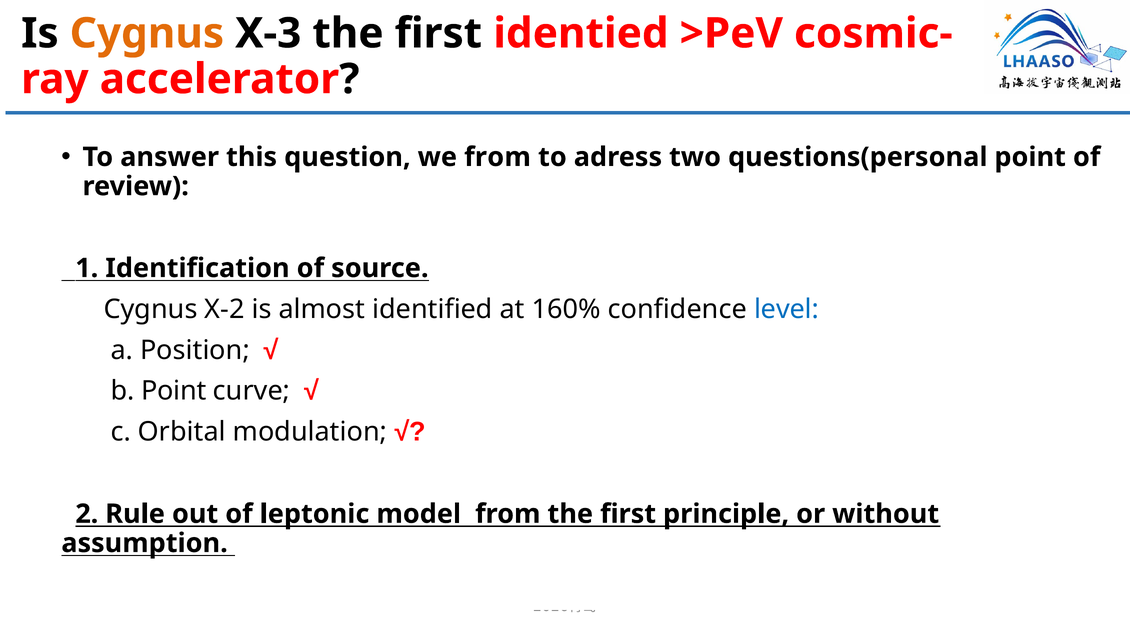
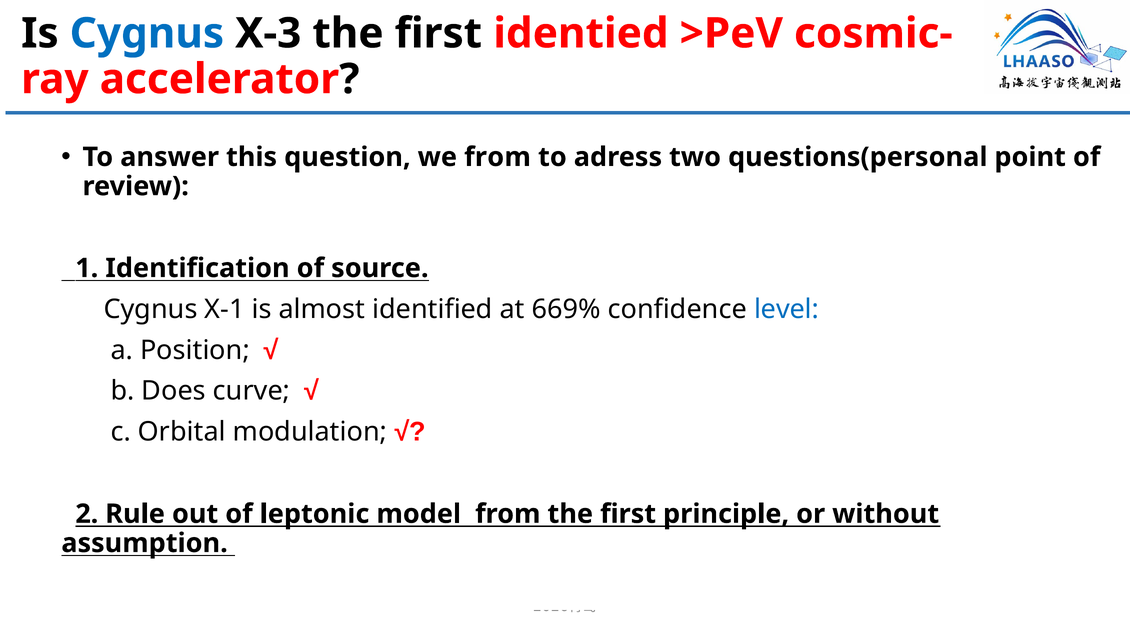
Cygnus at (147, 33) colour: orange -> blue
X-2: X-2 -> X-1
160%: 160% -> 669%
b Point: Point -> Does
